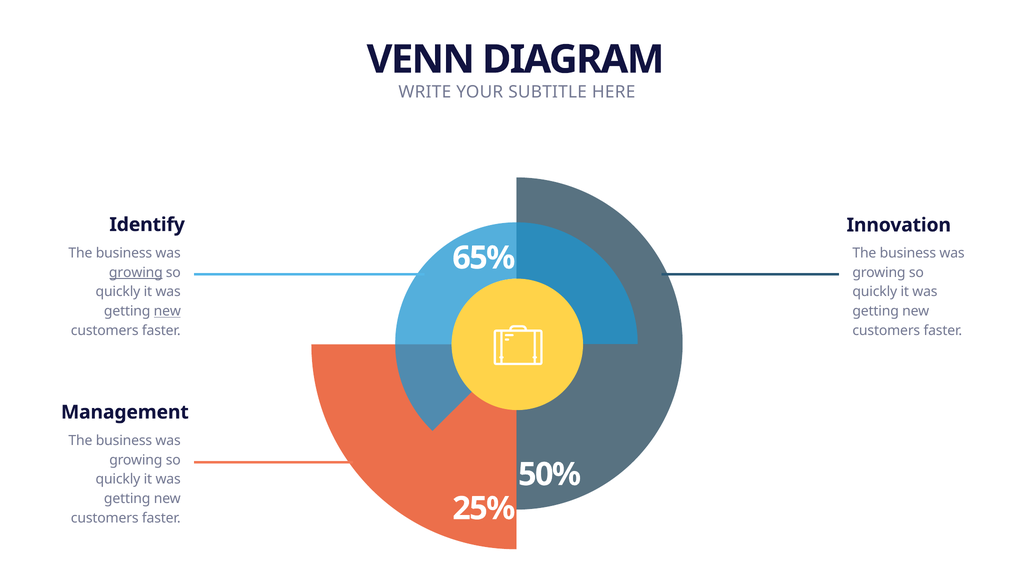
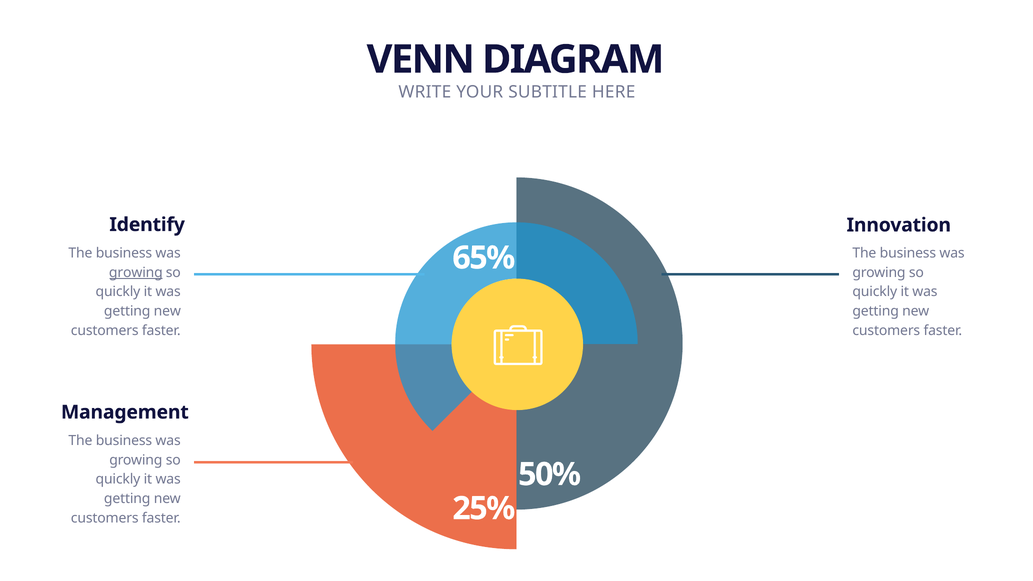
new at (167, 311) underline: present -> none
